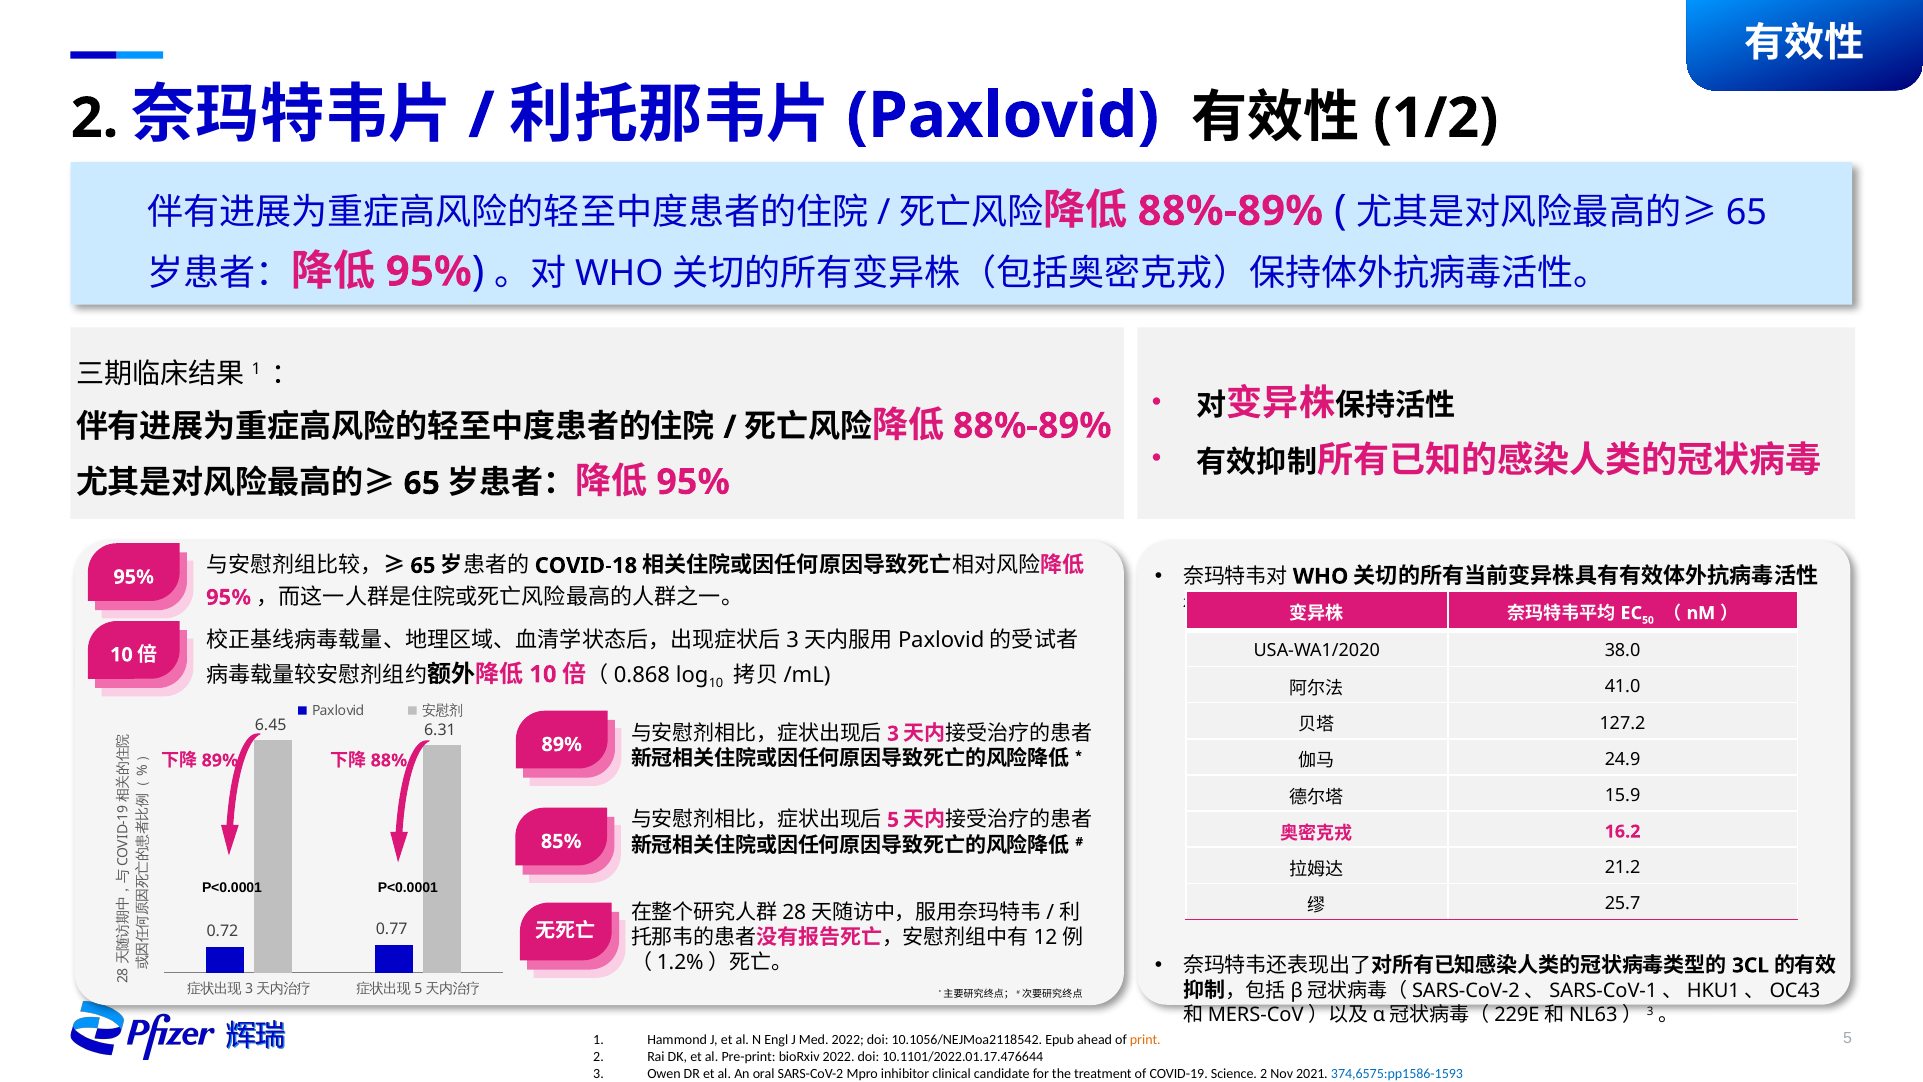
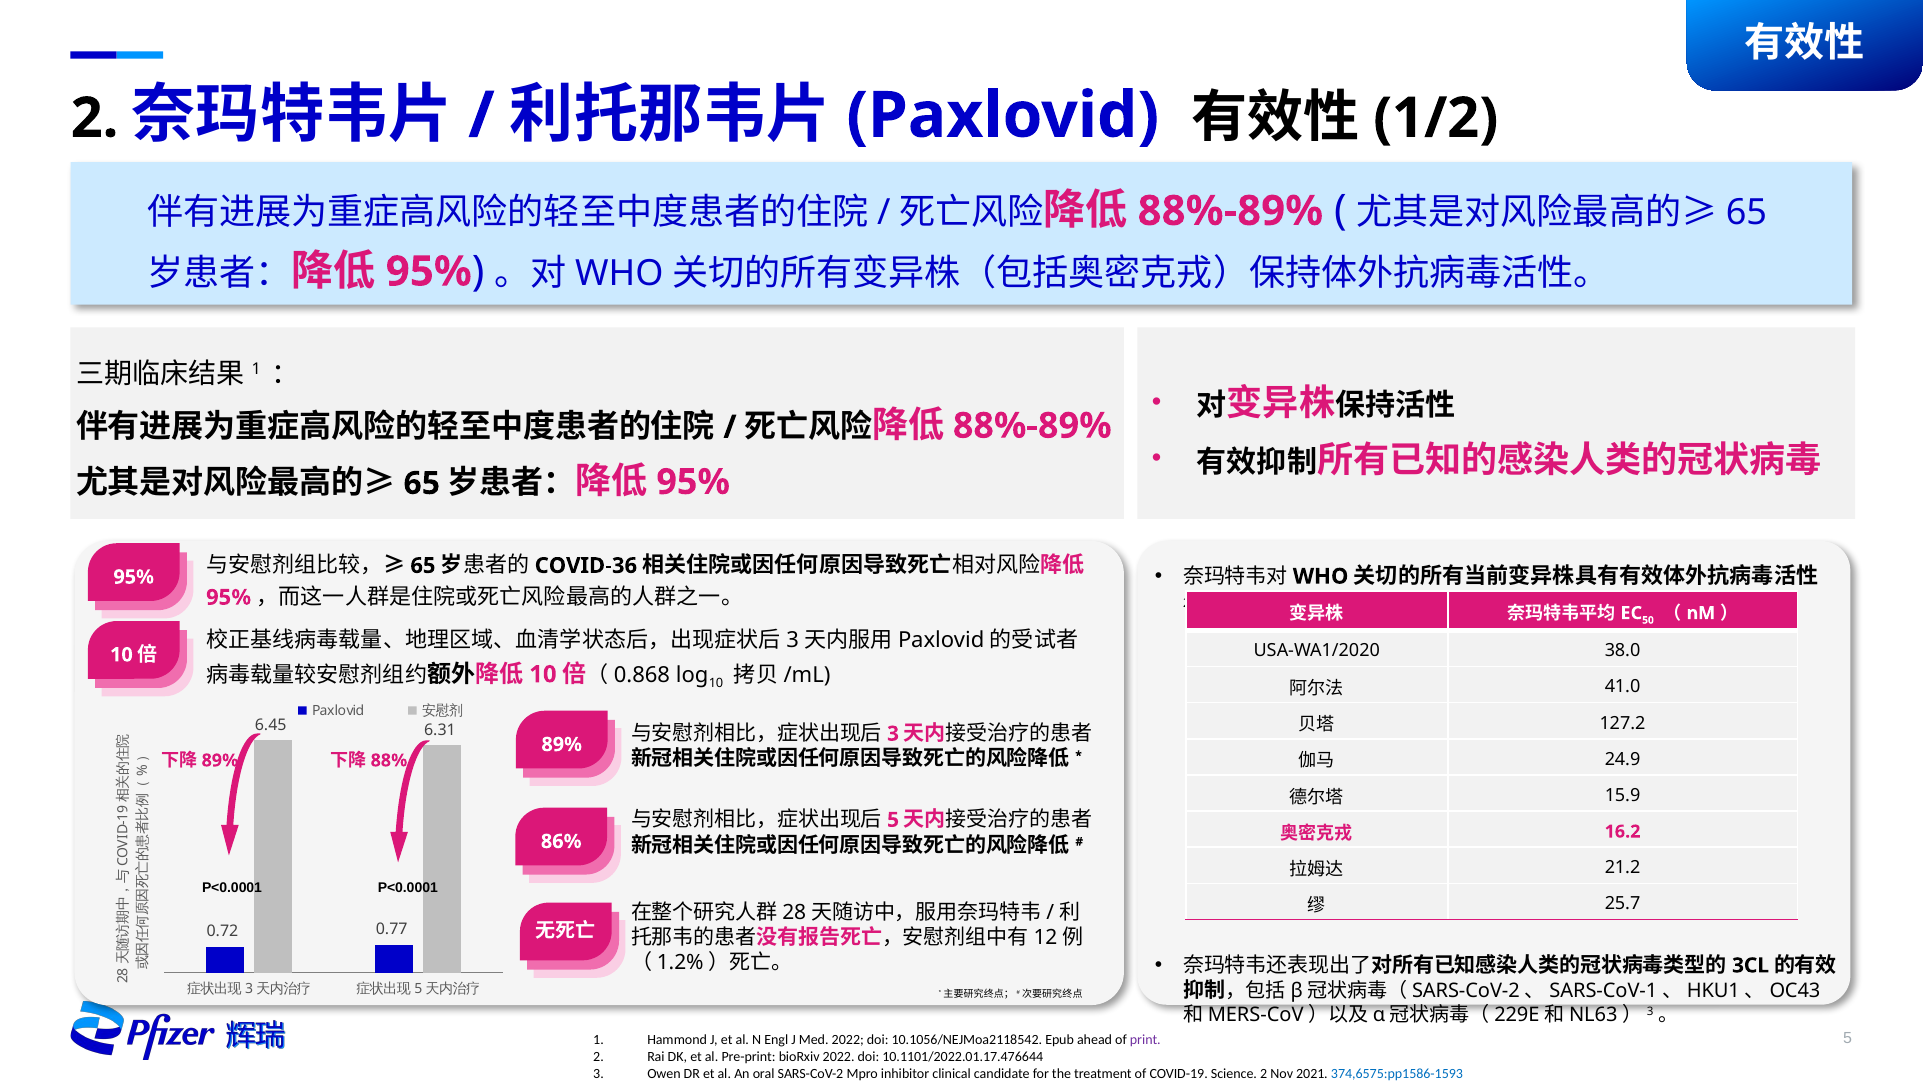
COVID-18: COVID-18 -> COVID-36
85%: 85% -> 86%
print colour: orange -> purple
